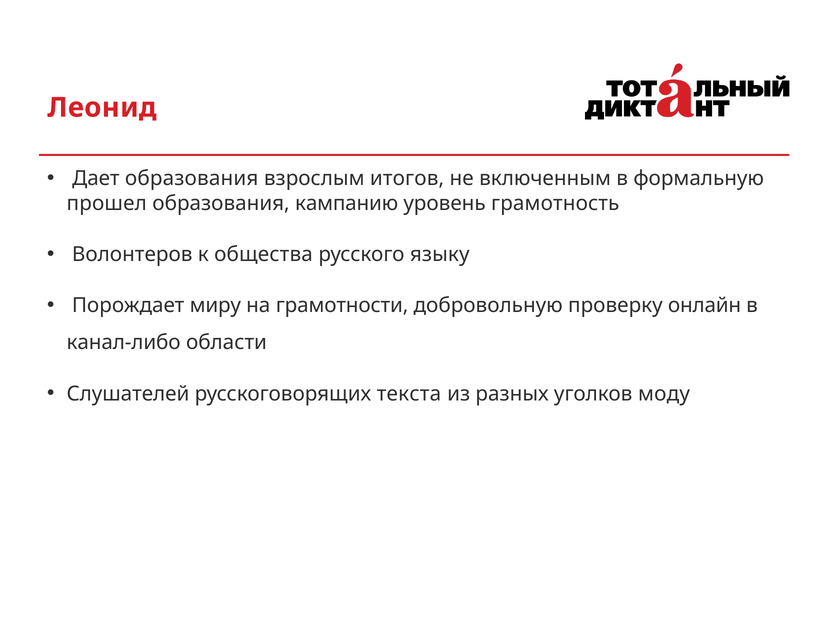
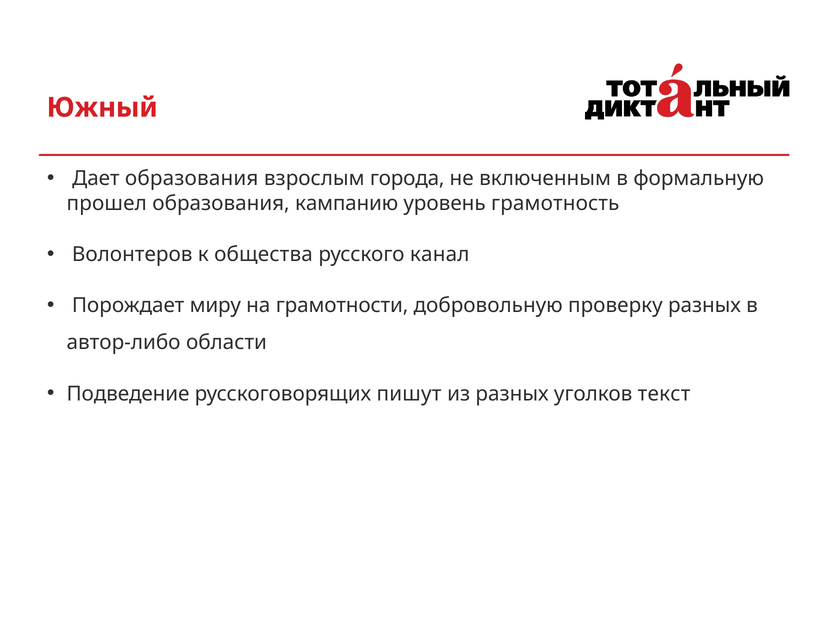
Леонид: Леонид -> Южный
итогов: итогов -> города
языку: языку -> канал
проверку онлайн: онлайн -> разных
канал-либо: канал-либо -> автор-либо
Слушателей: Слушателей -> Подведение
текста: текста -> пишут
моду: моду -> текст
